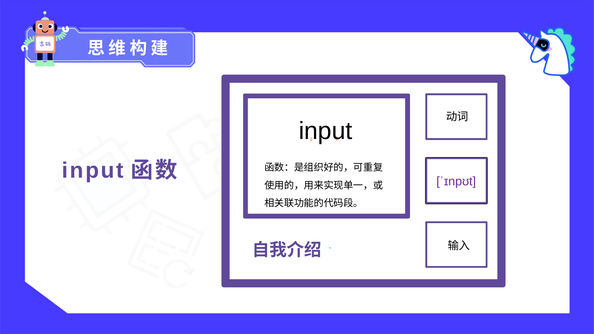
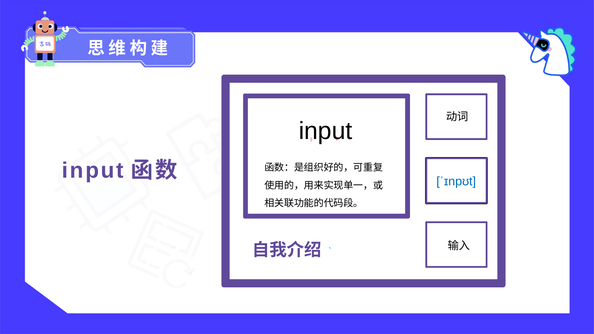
ˈɪnpʊt colour: purple -> blue
